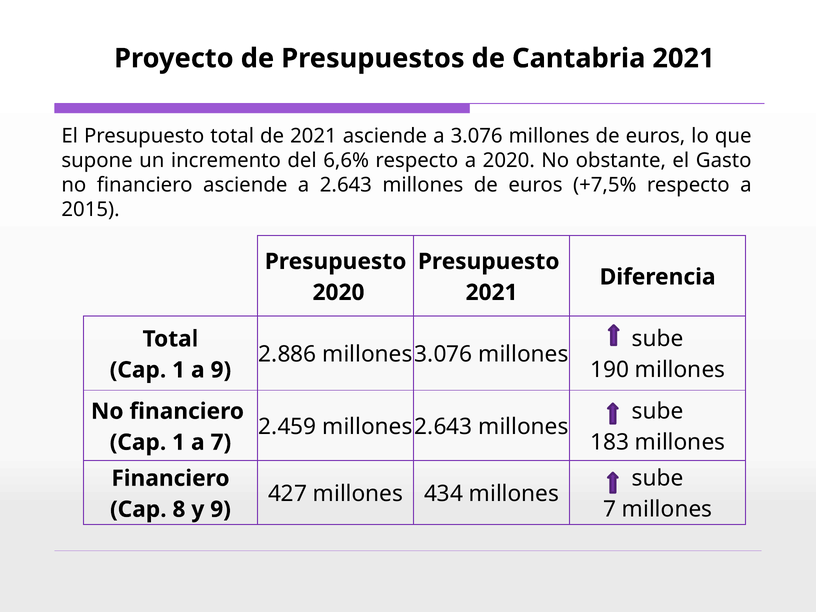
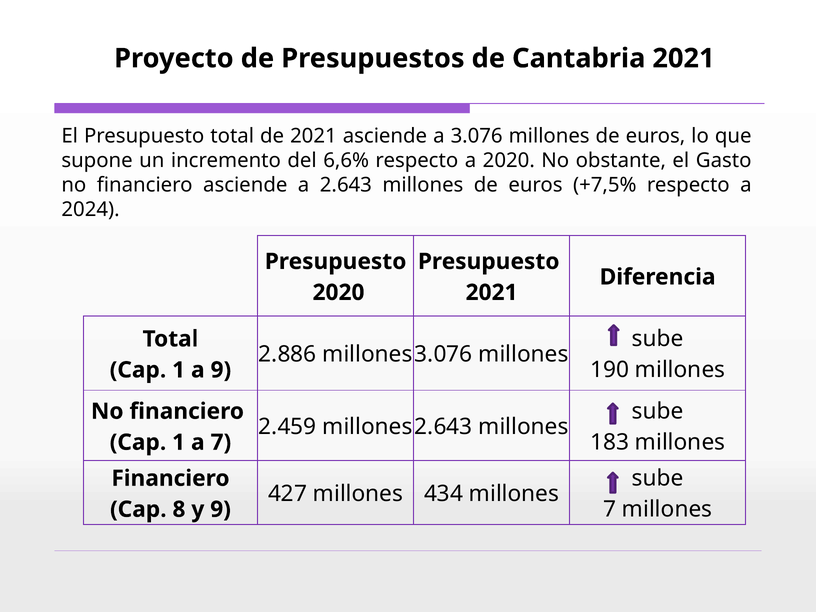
2015: 2015 -> 2024
